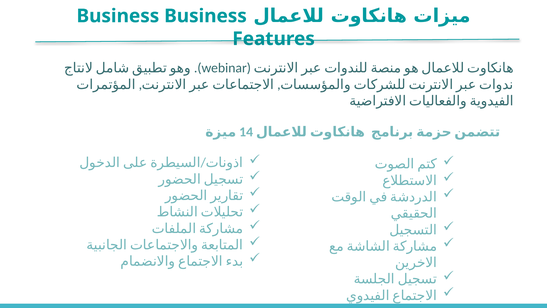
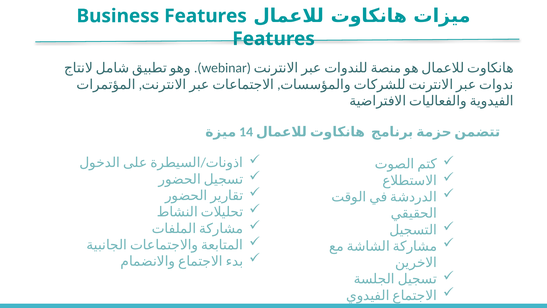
Business Business: Business -> Features
